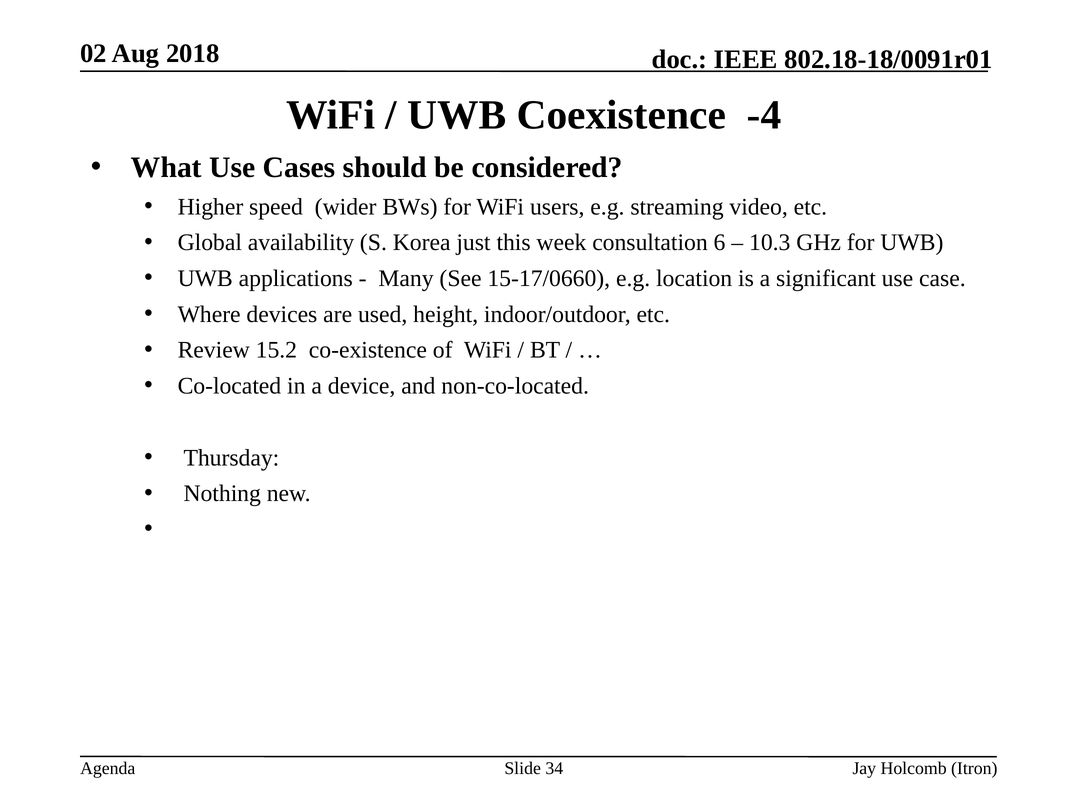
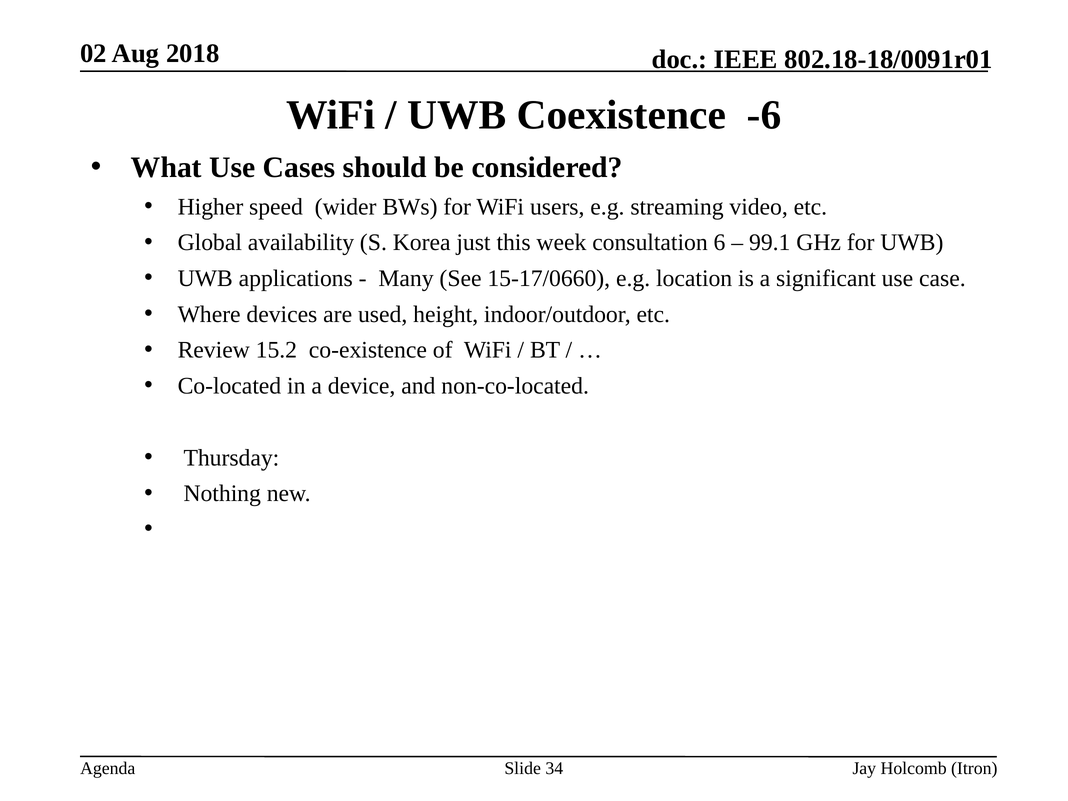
-4: -4 -> -6
10.3: 10.3 -> 99.1
